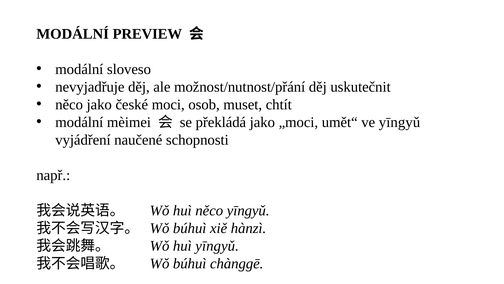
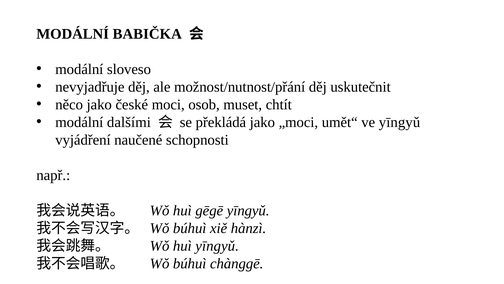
PREVIEW: PREVIEW -> BABIČKA
mèimei: mèimei -> dalšími
huì něco: něco -> gēgē
